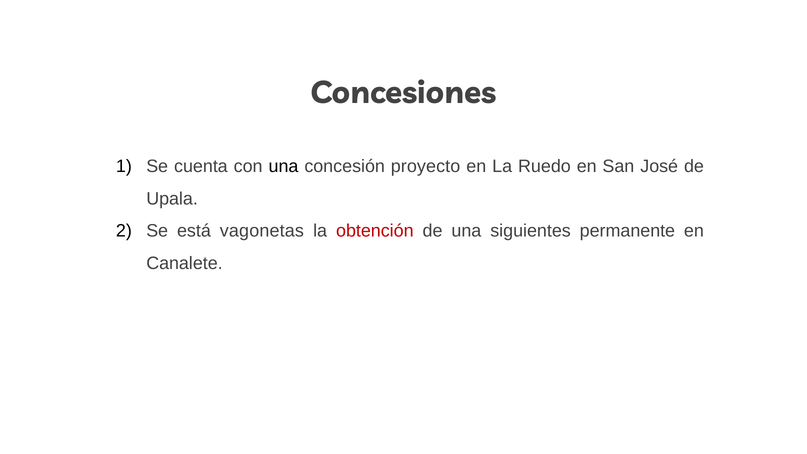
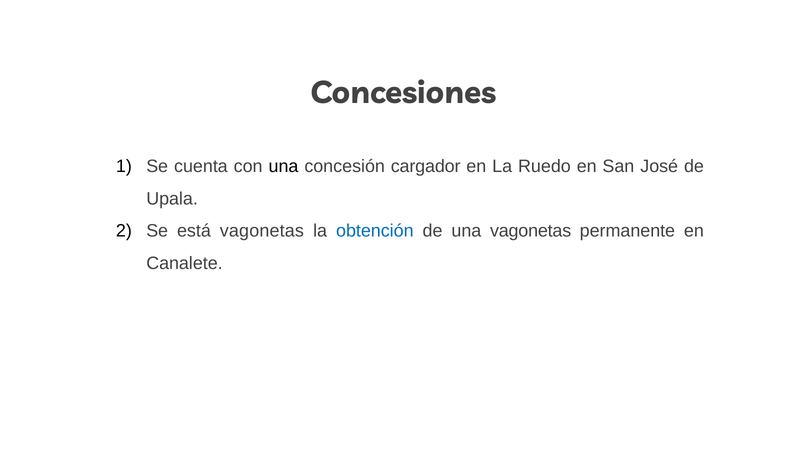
proyecto: proyecto -> cargador
obtención colour: red -> blue
una siguientes: siguientes -> vagonetas
